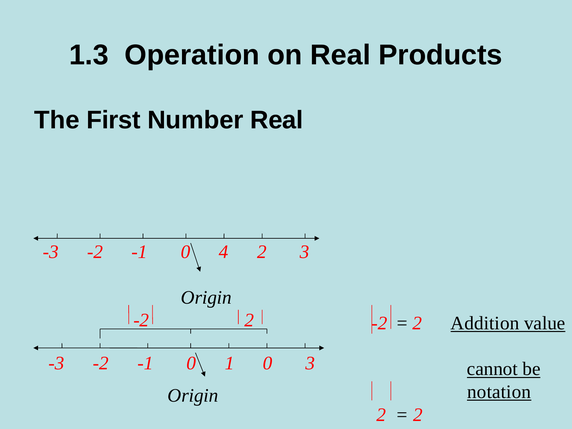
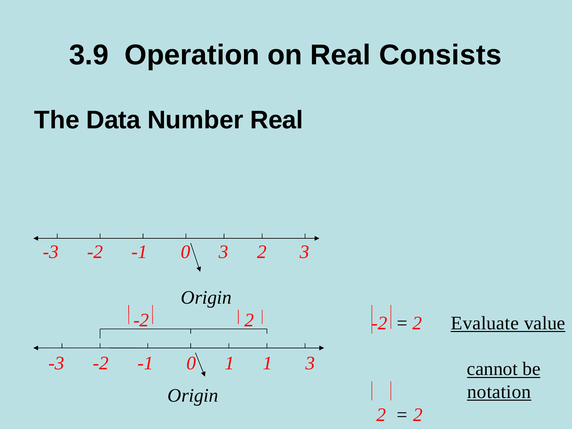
1.3: 1.3 -> 3.9
Products: Products -> Consists
First: First -> Data
0 4: 4 -> 3
Addition: Addition -> Evaluate
1 0: 0 -> 1
